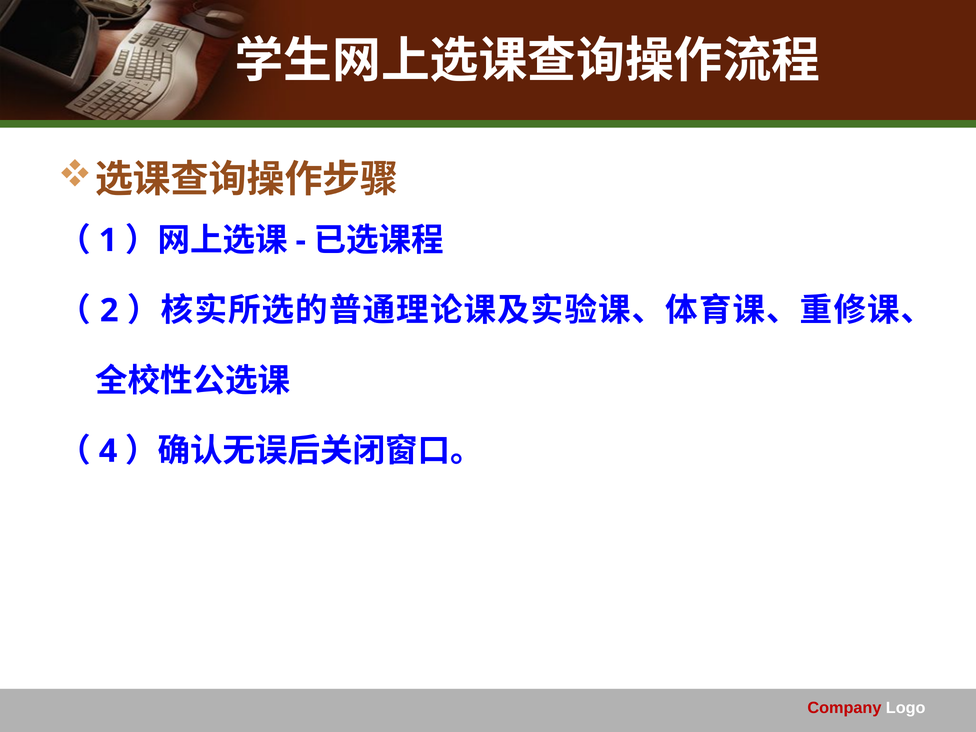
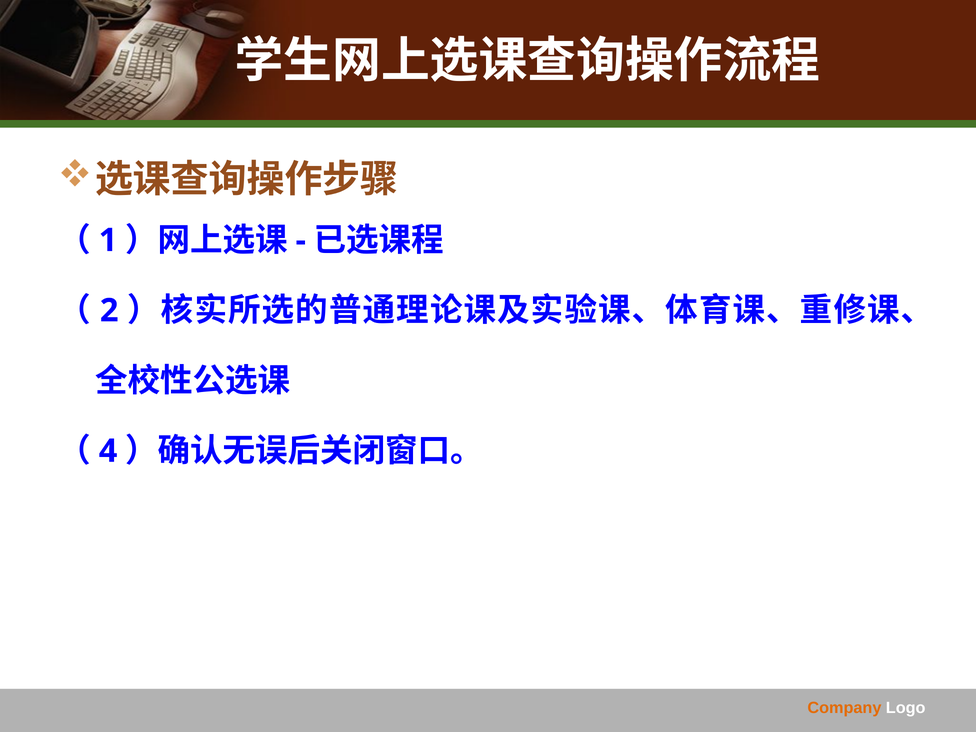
Company colour: red -> orange
